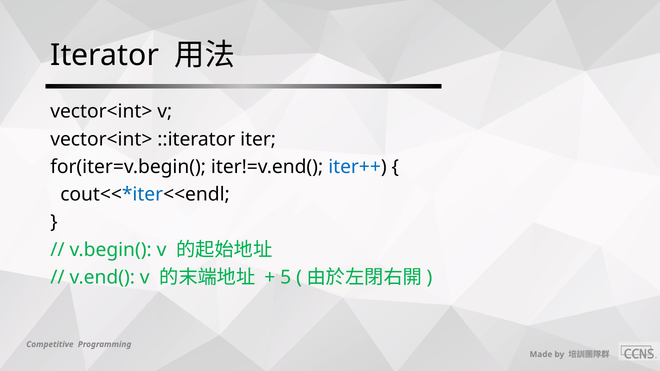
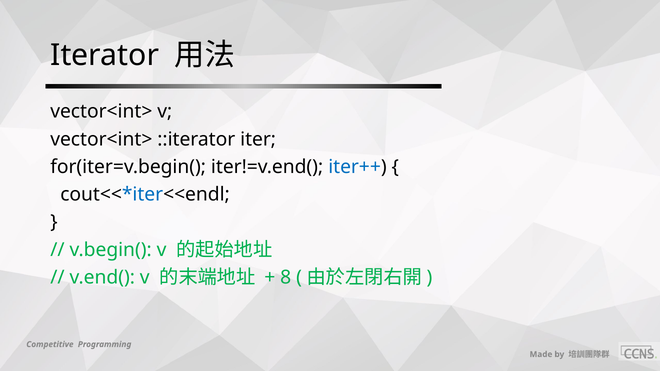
5: 5 -> 8
